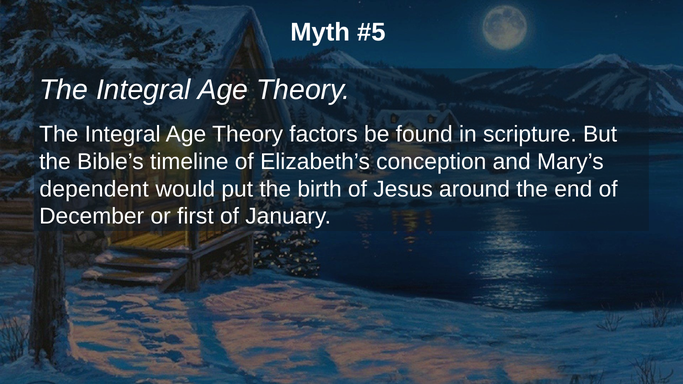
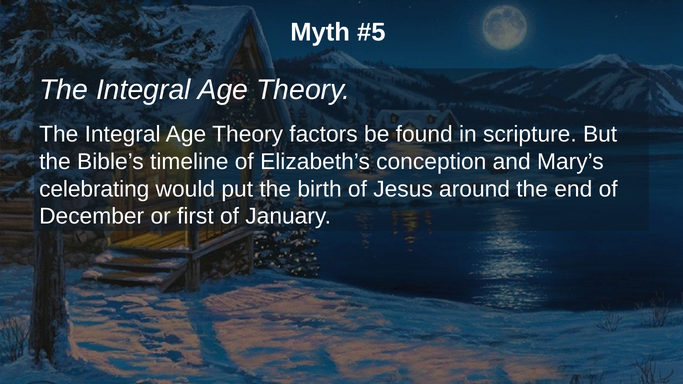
dependent: dependent -> celebrating
